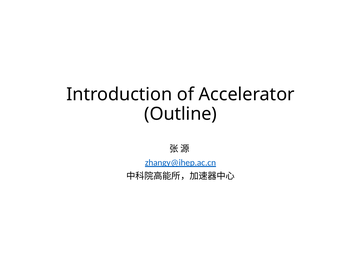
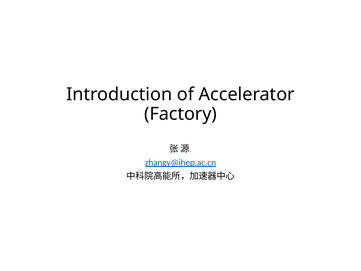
Outline: Outline -> Factory
